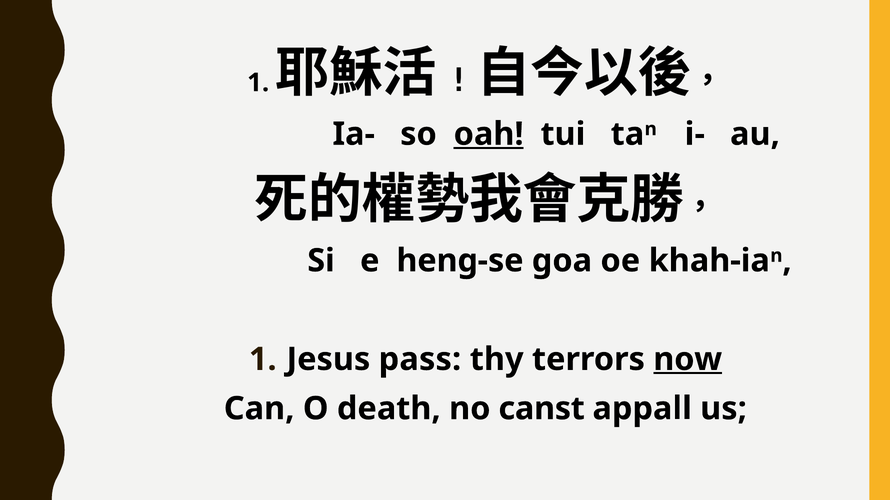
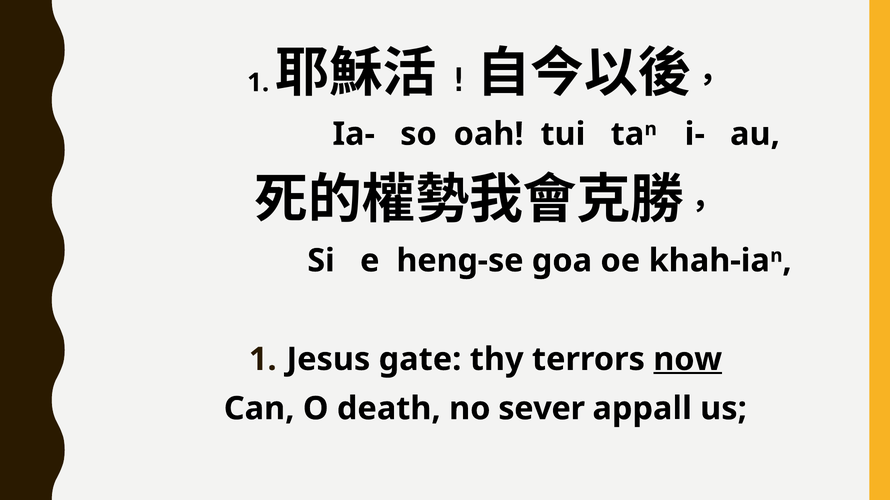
oah underline: present -> none
pass: pass -> gate
canst: canst -> sever
